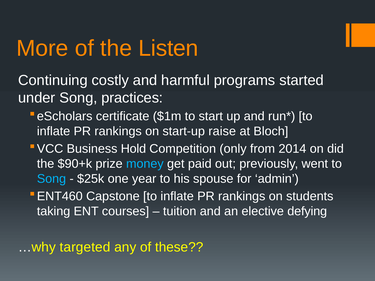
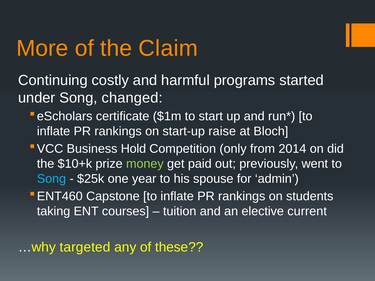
Listen: Listen -> Claim
practices: practices -> changed
$90+k: $90+k -> $10+k
money colour: light blue -> light green
defying: defying -> current
